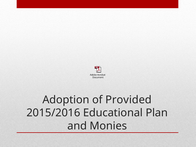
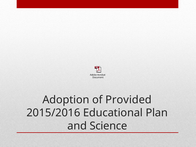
Monies: Monies -> Science
